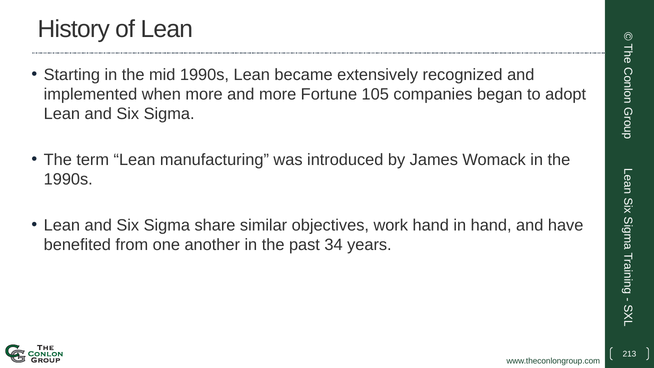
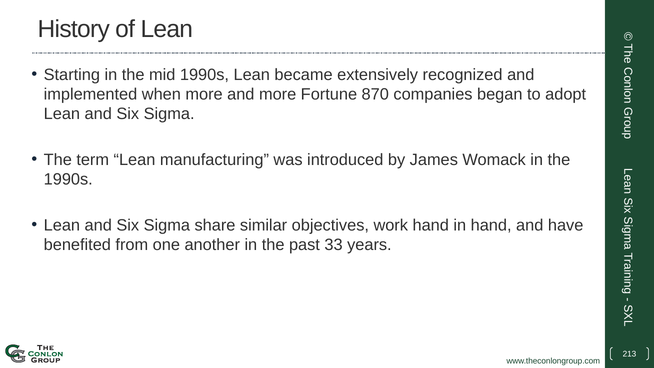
105: 105 -> 870
34: 34 -> 33
